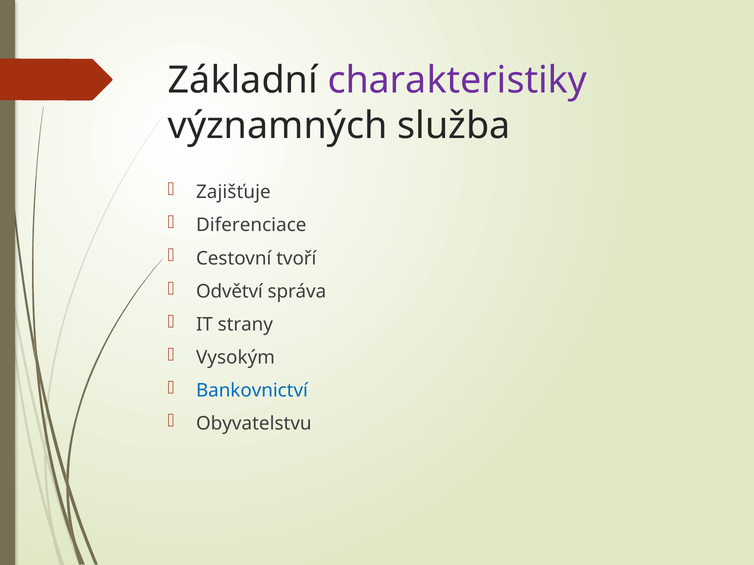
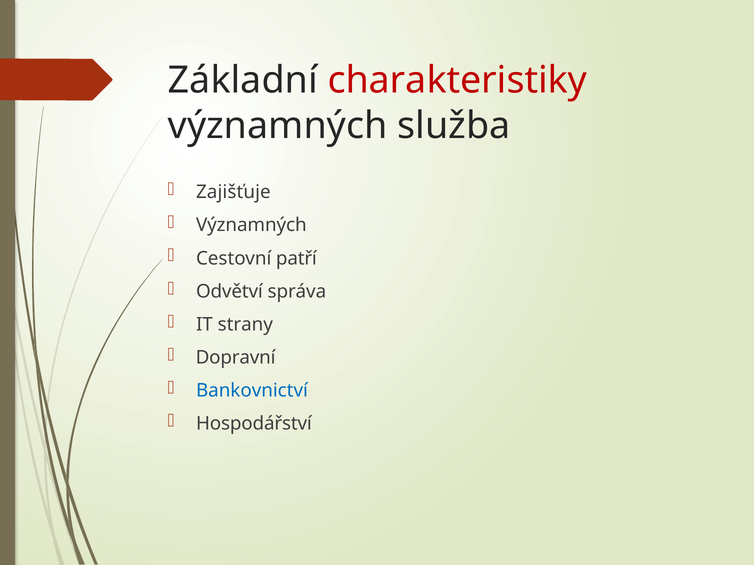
charakteristiky colour: purple -> red
Diferenciace at (251, 225): Diferenciace -> Významných
tvoří: tvoří -> patří
Vysokým: Vysokým -> Dopravní
Obyvatelstvu: Obyvatelstvu -> Hospodářství
